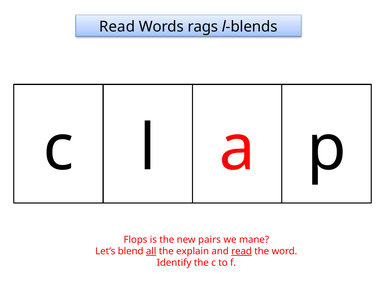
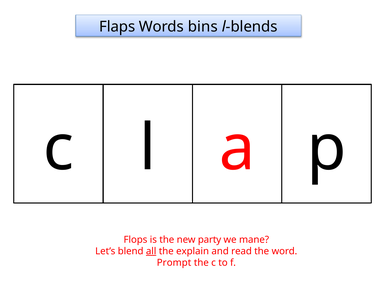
Read at (117, 27): Read -> Flaps
rags: rags -> bins
pairs: pairs -> party
read at (242, 251) underline: present -> none
Identify: Identify -> Prompt
